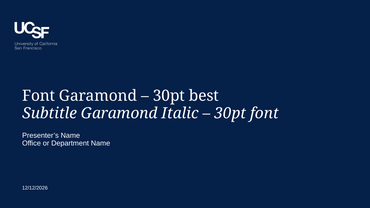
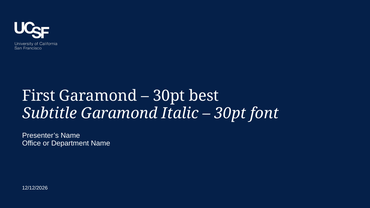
Font at (39, 96): Font -> First
